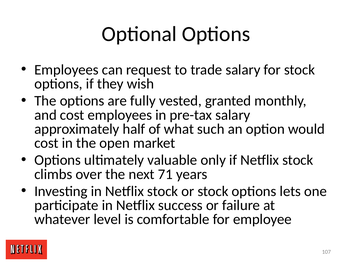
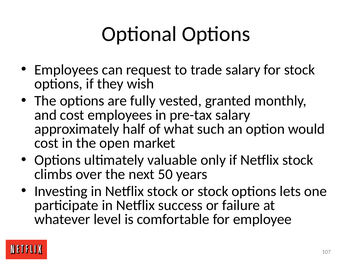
71: 71 -> 50
